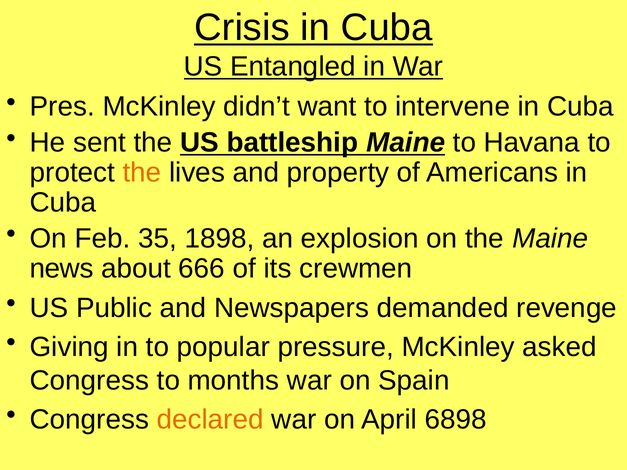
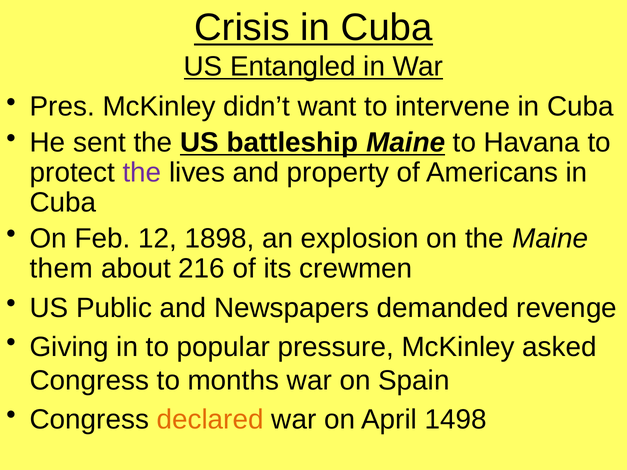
the at (142, 173) colour: orange -> purple
35: 35 -> 12
news: news -> them
666: 666 -> 216
6898: 6898 -> 1498
